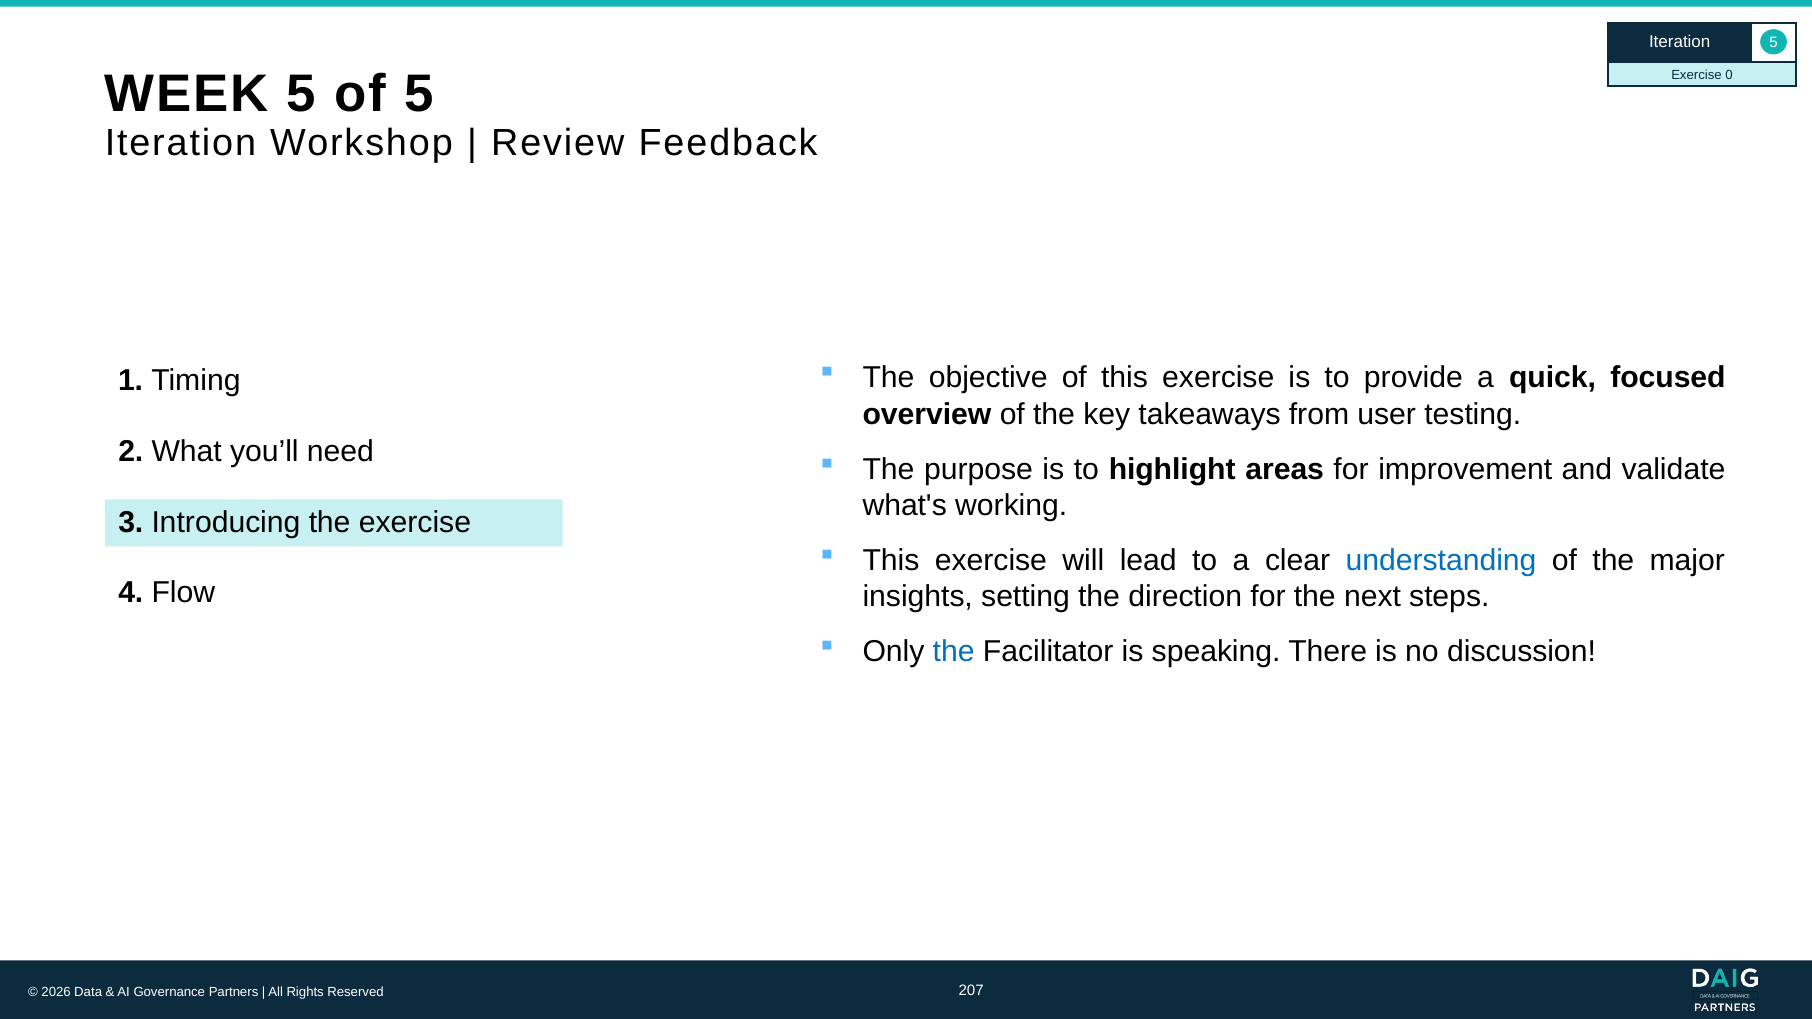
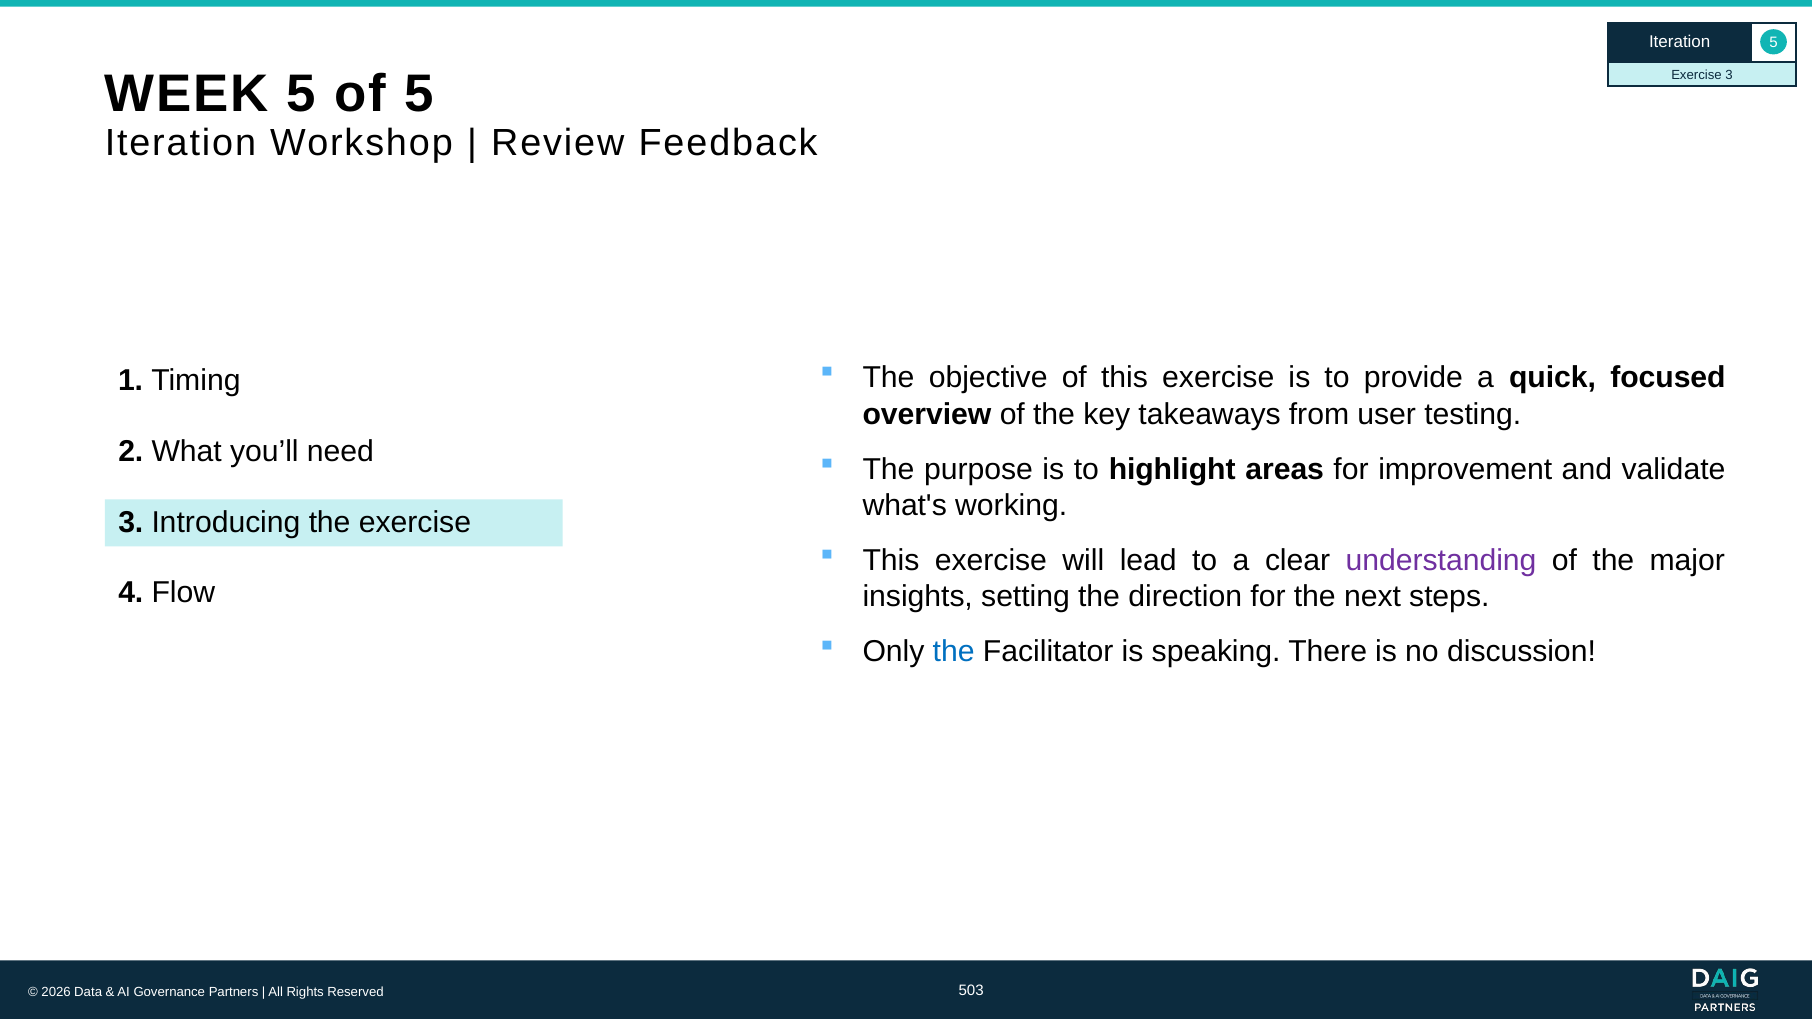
Exercise 0: 0 -> 3
understanding colour: blue -> purple
207: 207 -> 503
